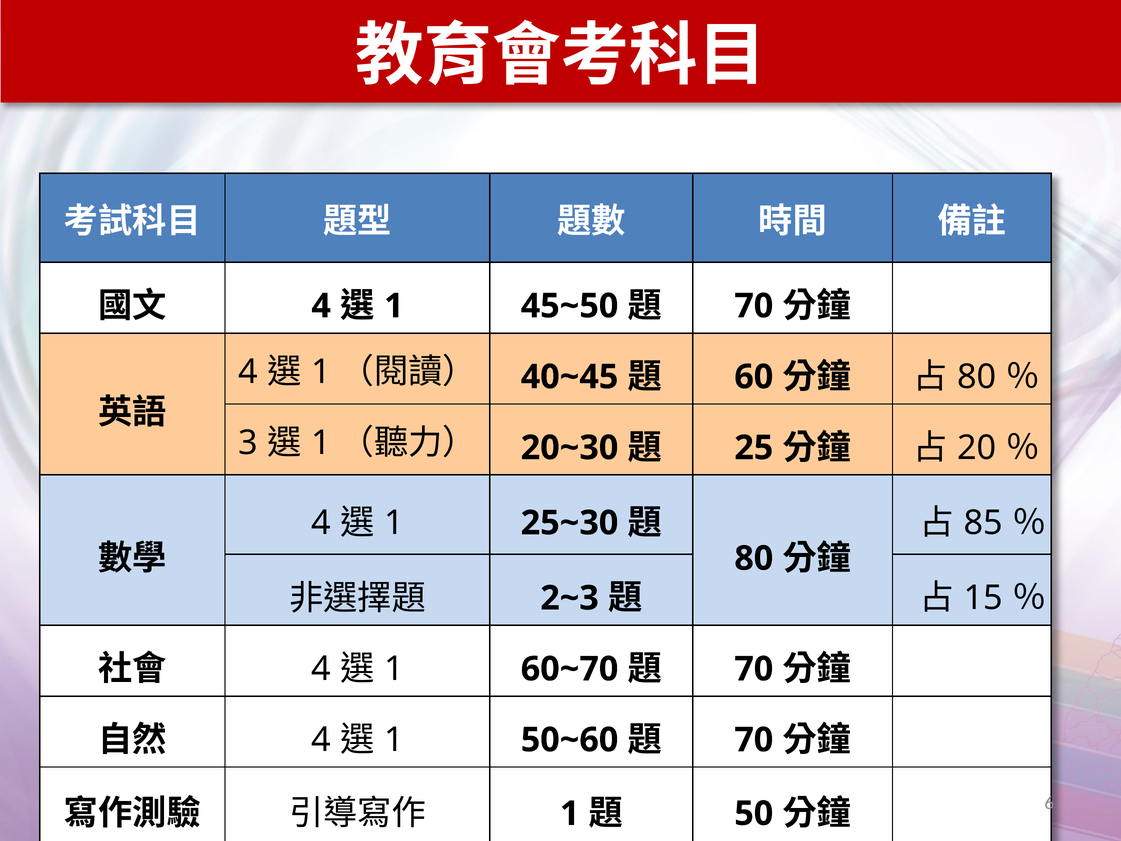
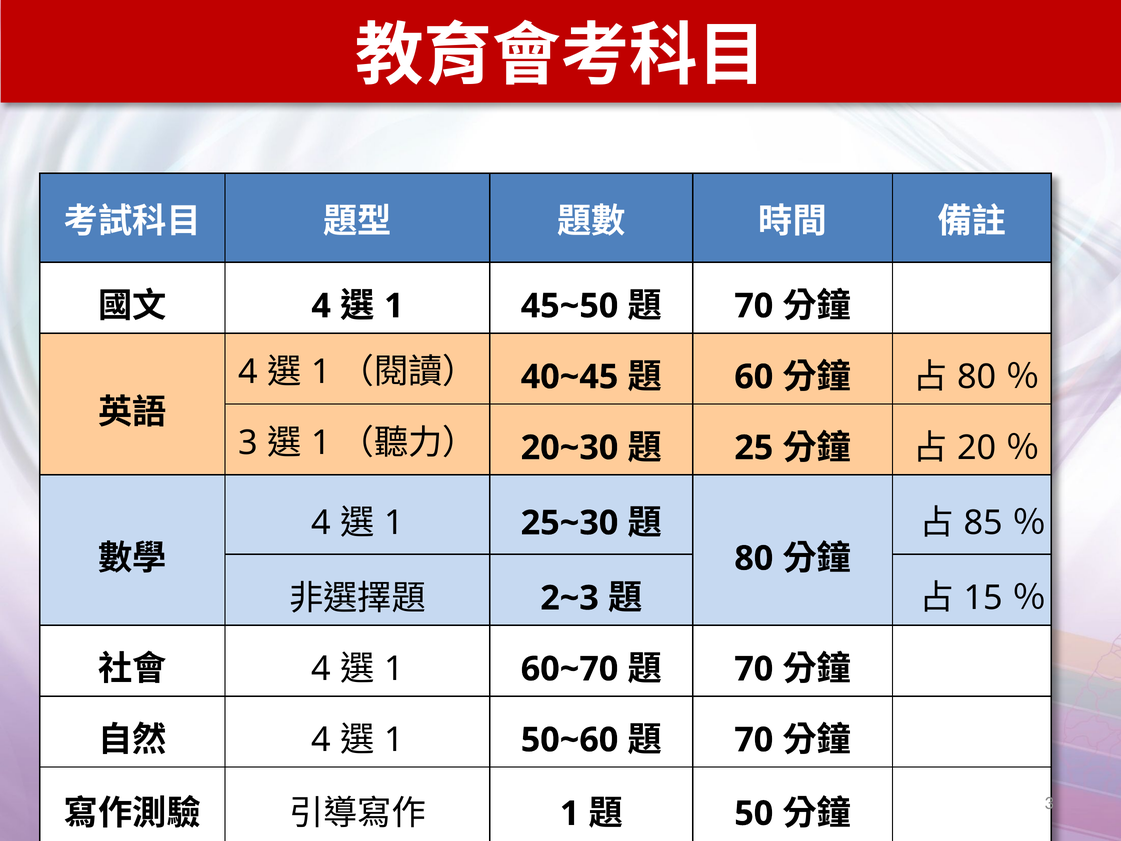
6 at (1049, 803): 6 -> 3
